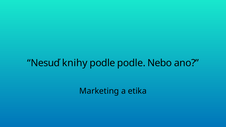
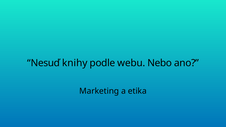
podle podle: podle -> webu
